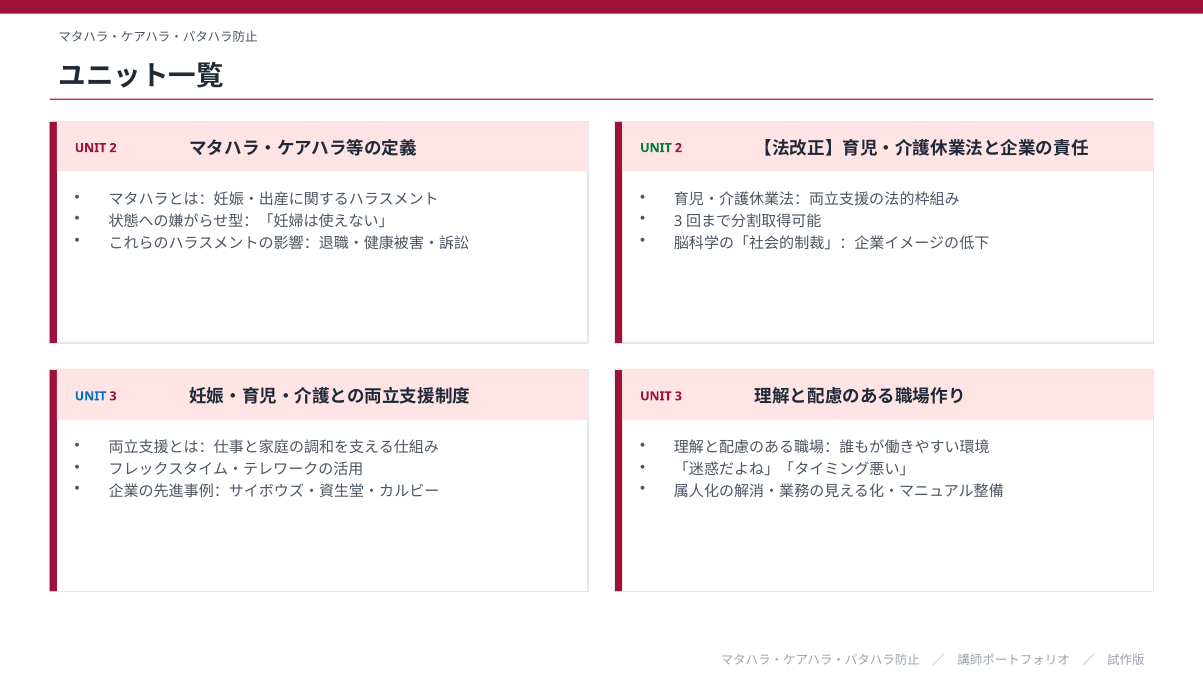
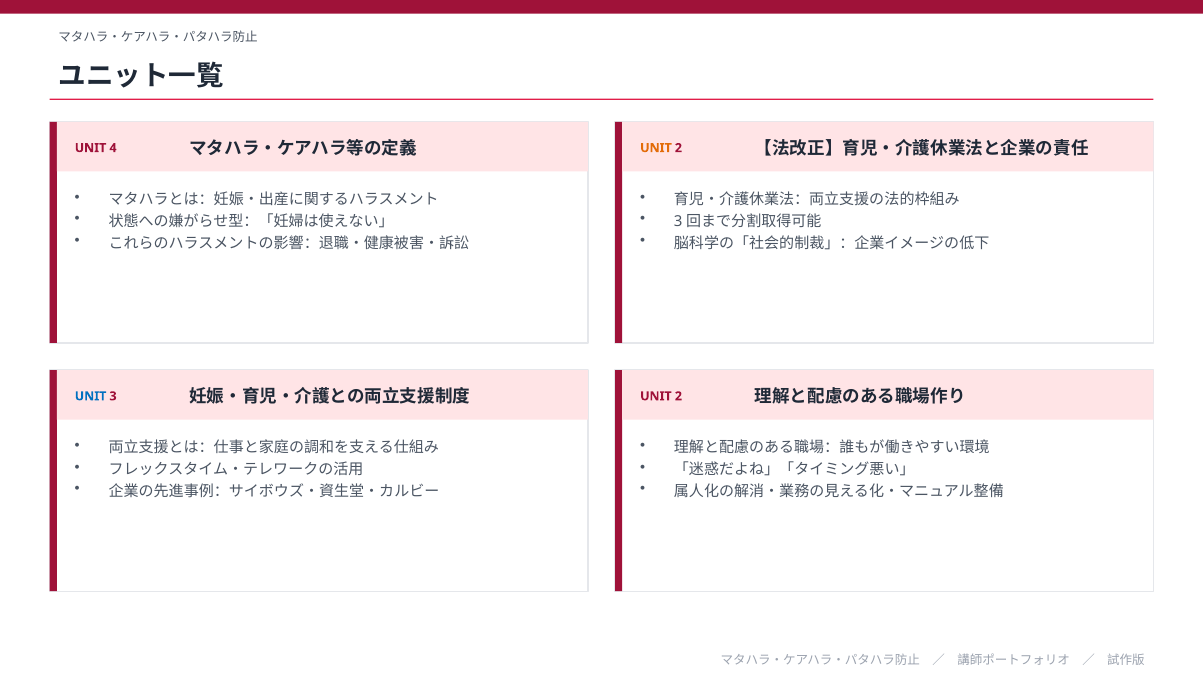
2 at (113, 148): 2 -> 4
UNIT at (656, 148) colour: green -> orange
3 at (678, 396): 3 -> 2
